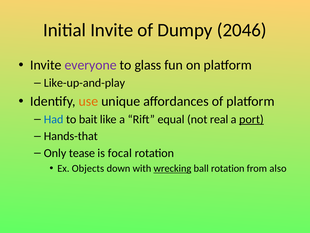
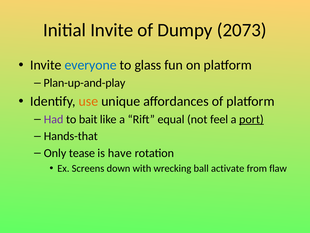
2046: 2046 -> 2073
everyone colour: purple -> blue
Like-up-and-play: Like-up-and-play -> Plan-up-and-play
Had colour: blue -> purple
real: real -> feel
focal: focal -> have
Objects: Objects -> Screens
wrecking underline: present -> none
ball rotation: rotation -> activate
also: also -> flaw
